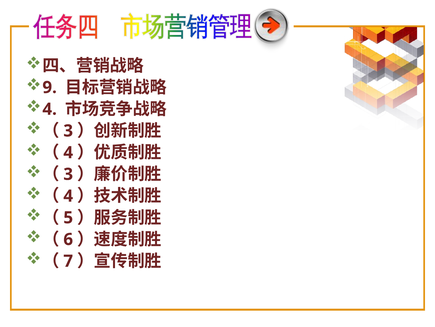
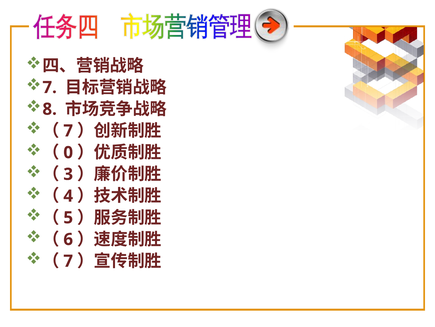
9 at (50, 87): 9 -> 7
4 at (50, 109): 4 -> 8
3 at (68, 131): 3 -> 7
4 at (68, 152): 4 -> 0
